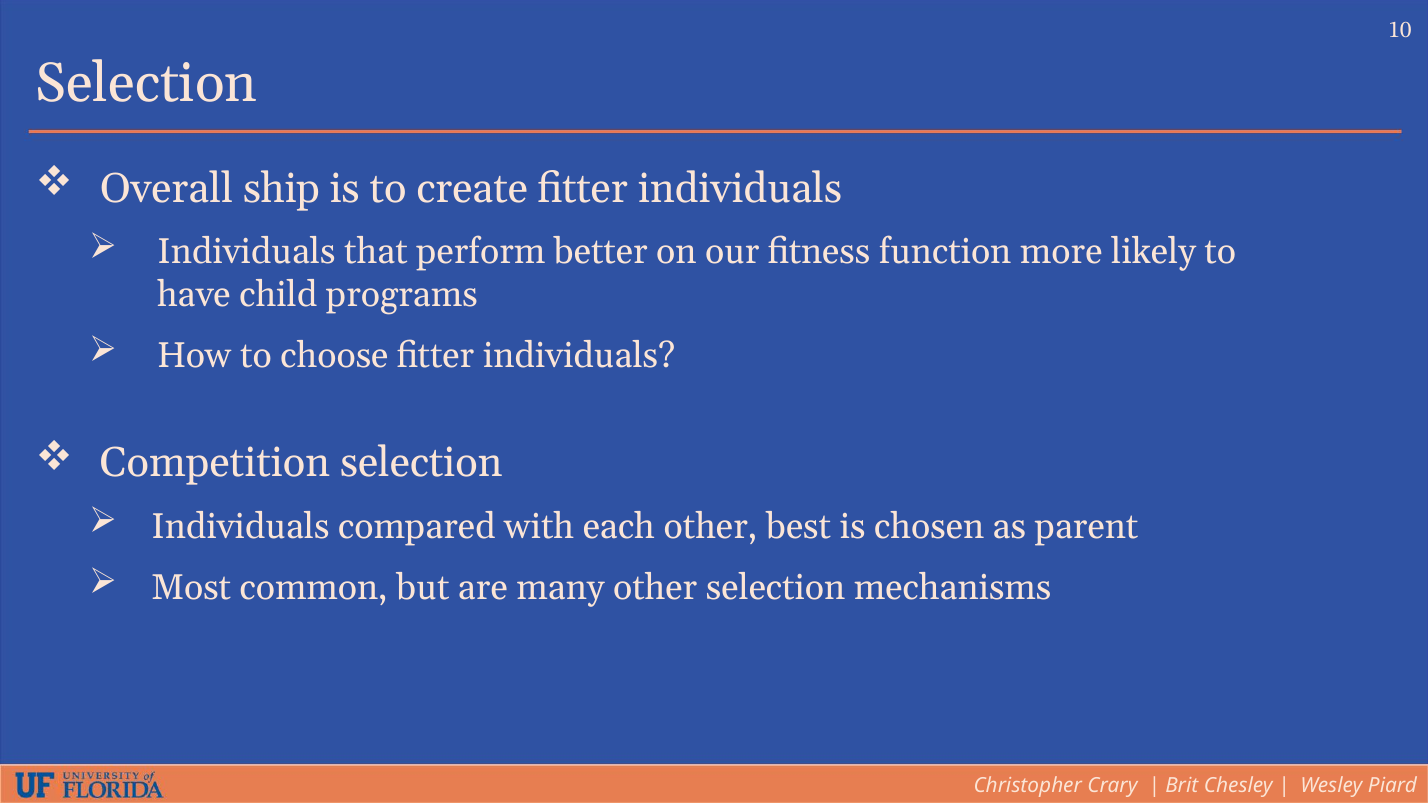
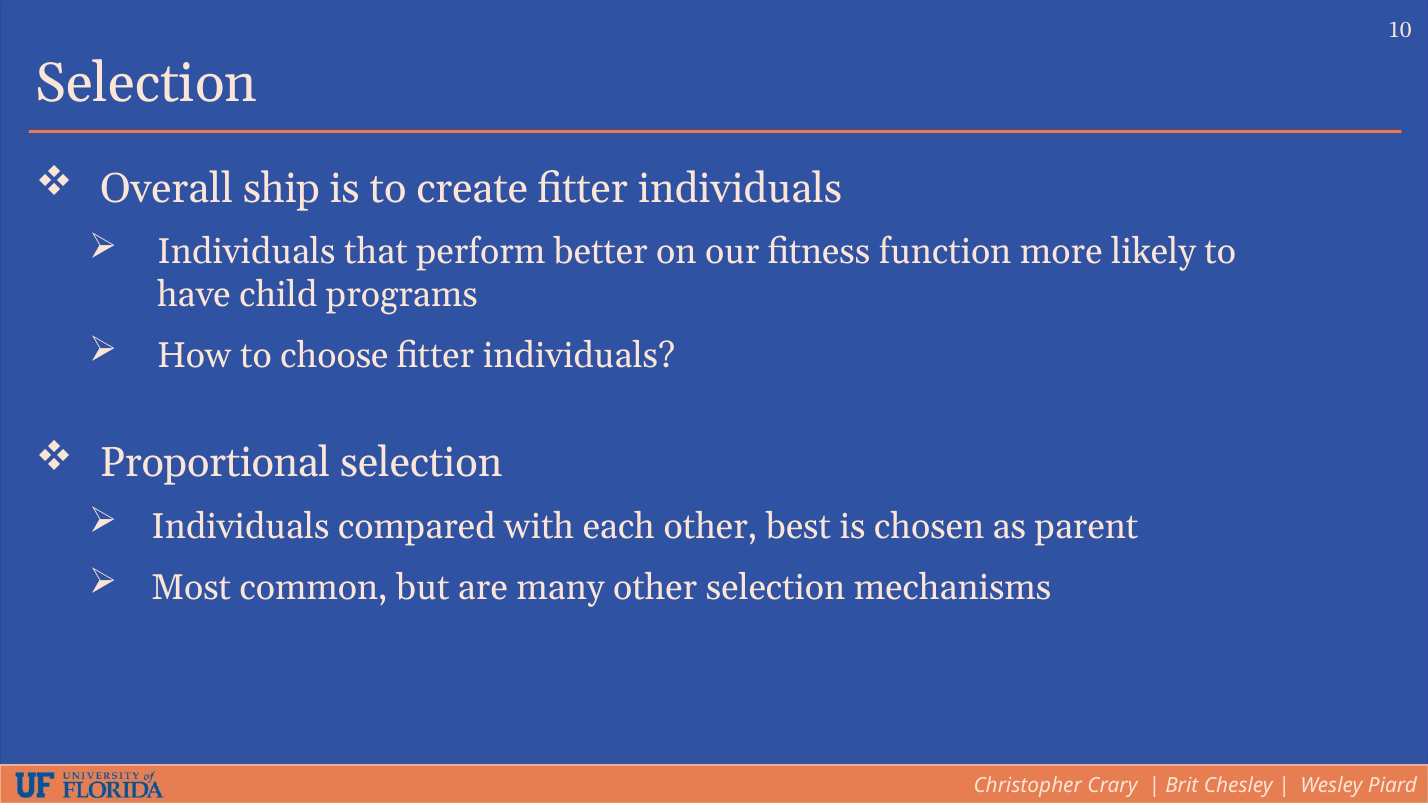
Competition: Competition -> Proportional
